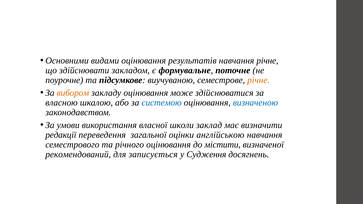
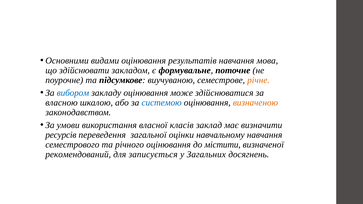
навчання річне: річне -> мова
вибором colour: orange -> blue
визначеною colour: blue -> orange
школи: школи -> класів
редакції: редакції -> ресурсів
англійською: англійською -> навчальному
Судження: Судження -> Загальних
